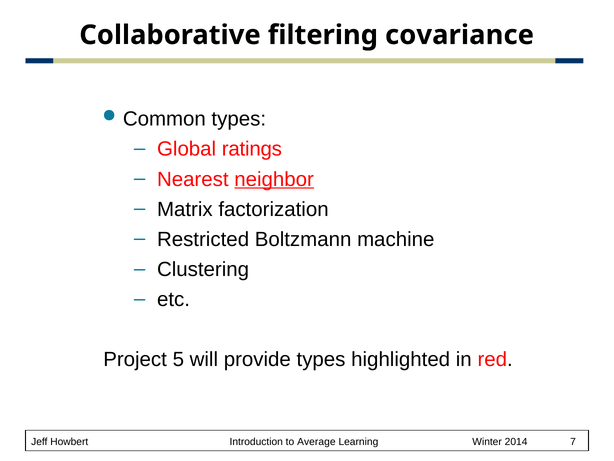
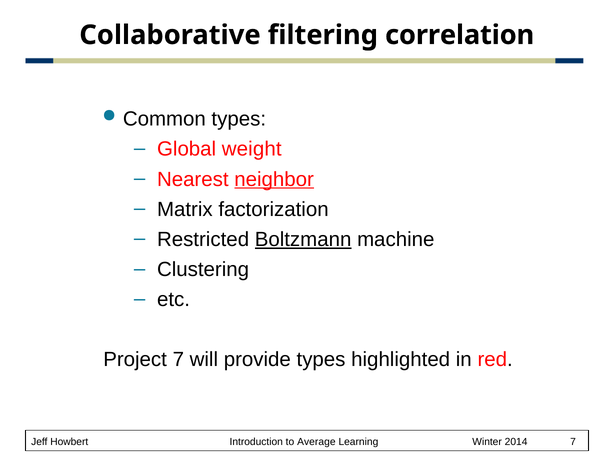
covariance: covariance -> correlation
ratings: ratings -> weight
Boltzmann underline: none -> present
Project 5: 5 -> 7
